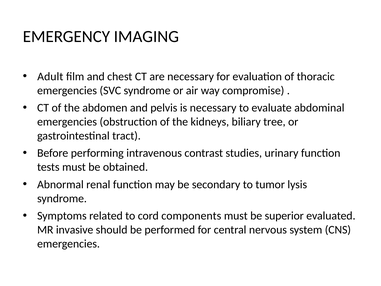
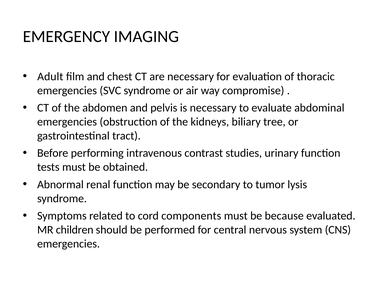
superior: superior -> because
invasive: invasive -> children
